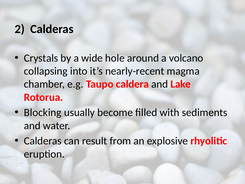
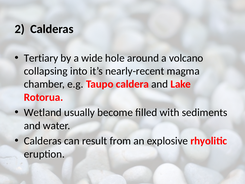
Crystals: Crystals -> Tertiary
Blocking: Blocking -> Wetland
